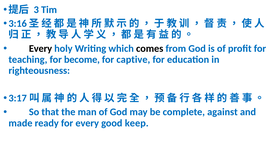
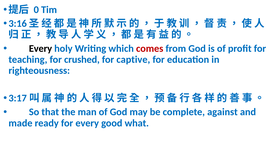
3: 3 -> 0
comes colour: black -> red
become: become -> crushed
keep: keep -> what
